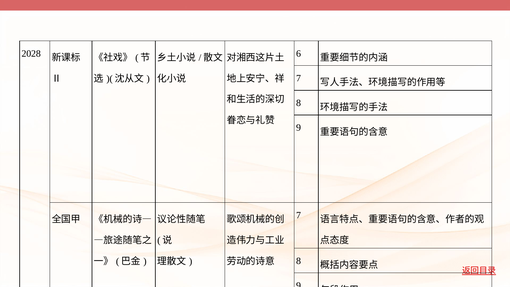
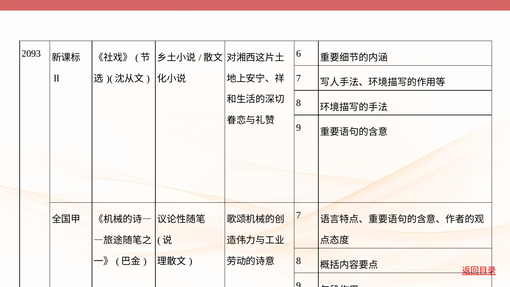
2028: 2028 -> 2093
